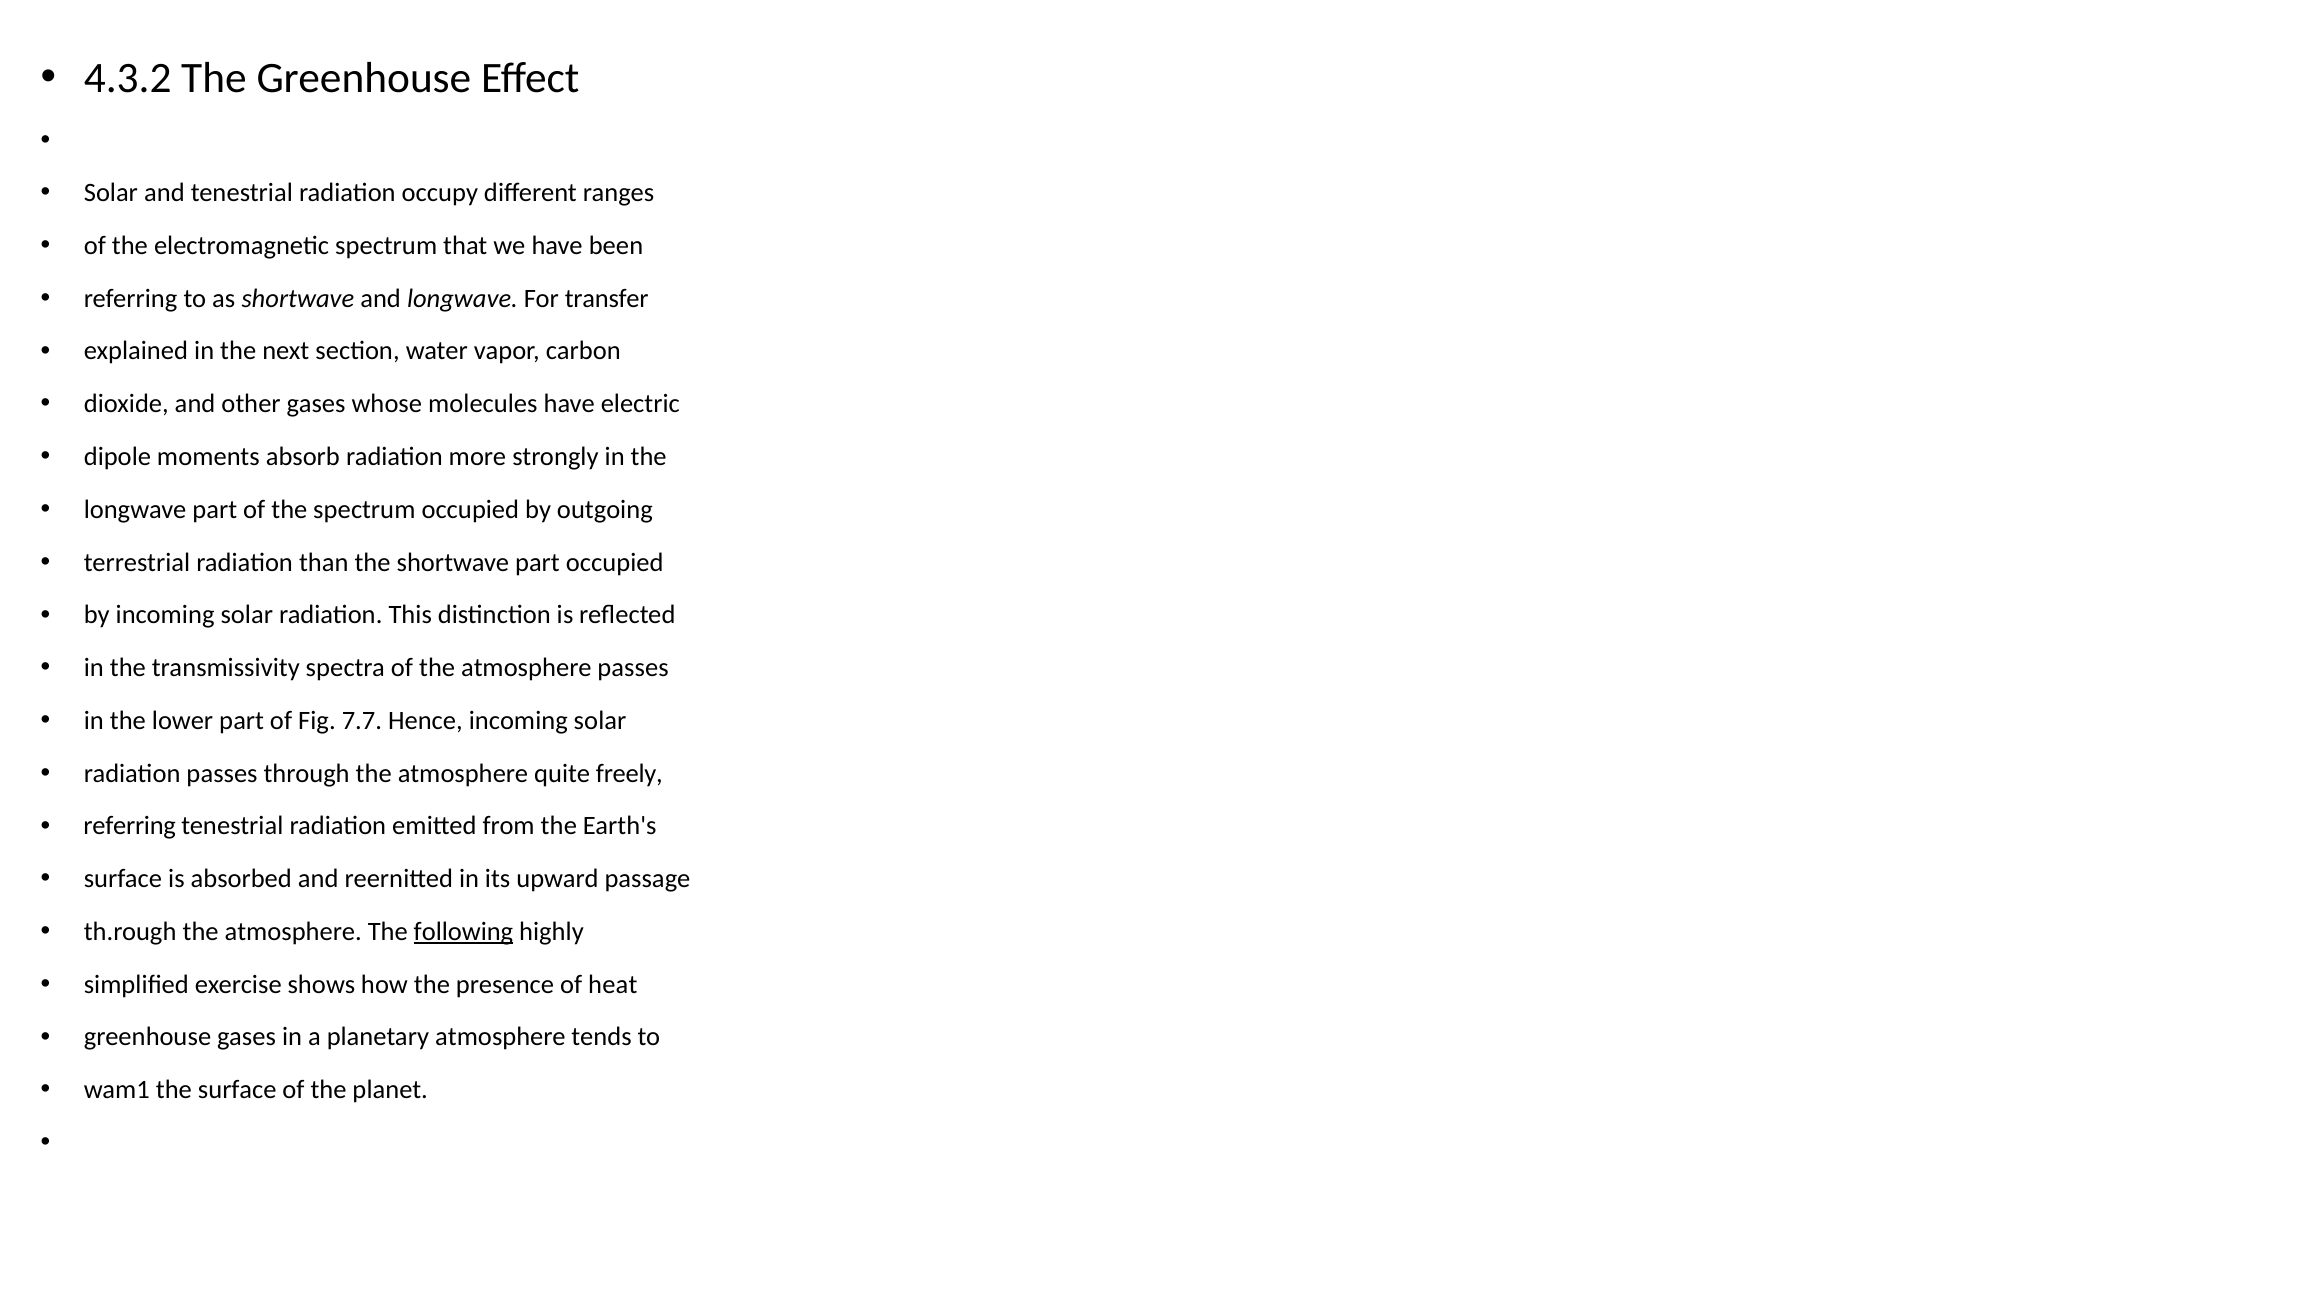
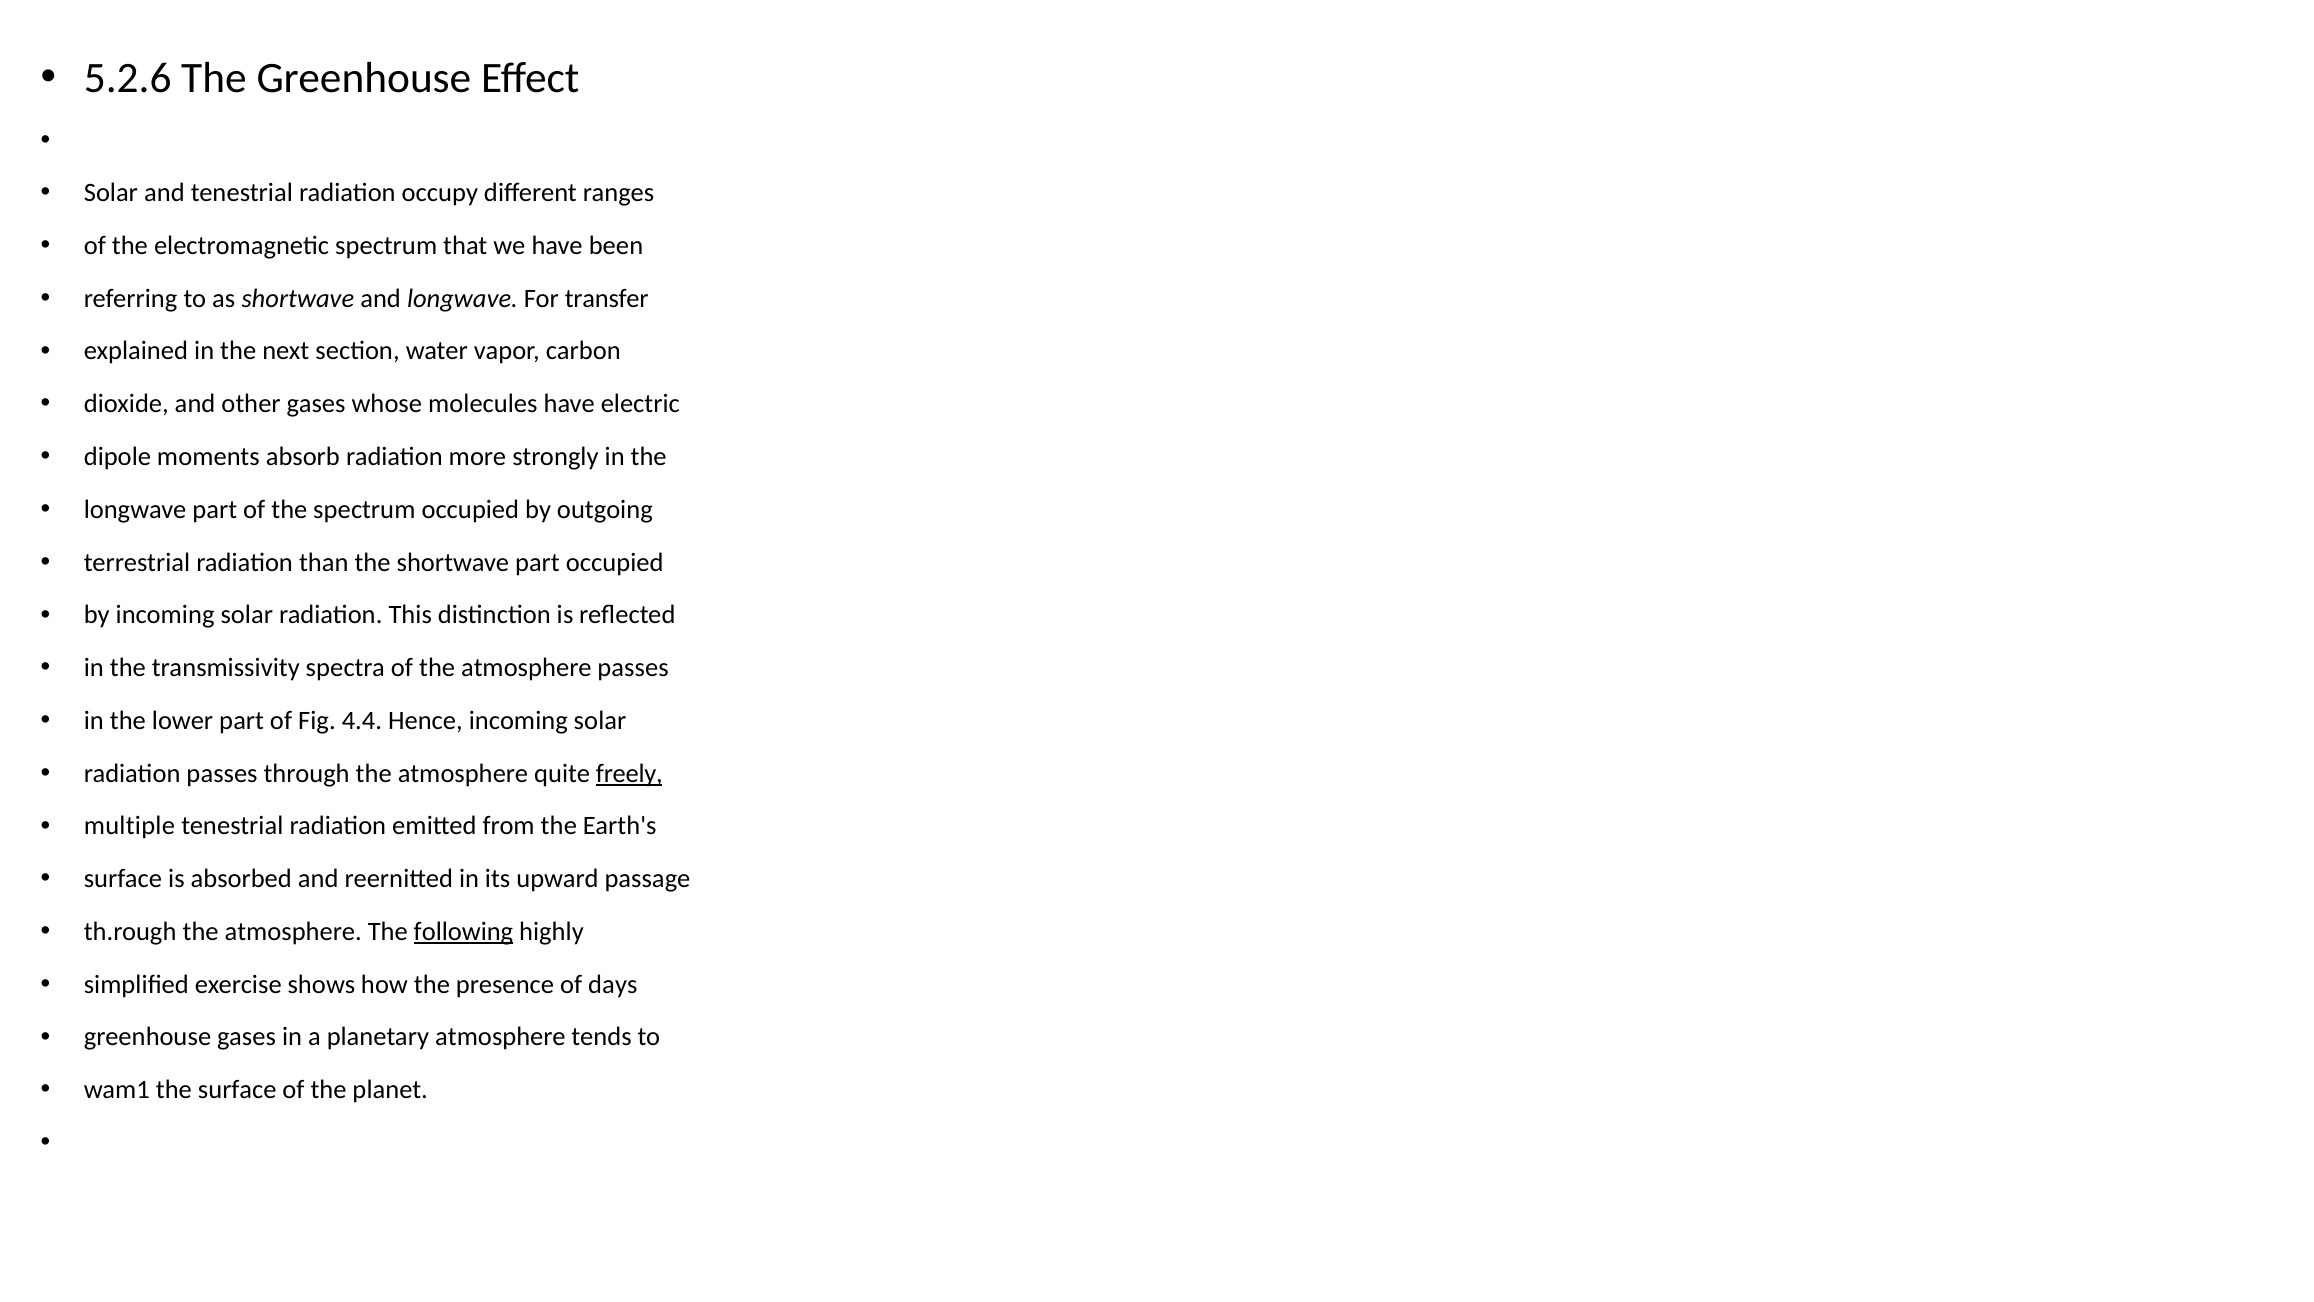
4.3.2: 4.3.2 -> 5.2.6
7.7: 7.7 -> 4.4
freely underline: none -> present
referring at (130, 826): referring -> multiple
heat: heat -> days
